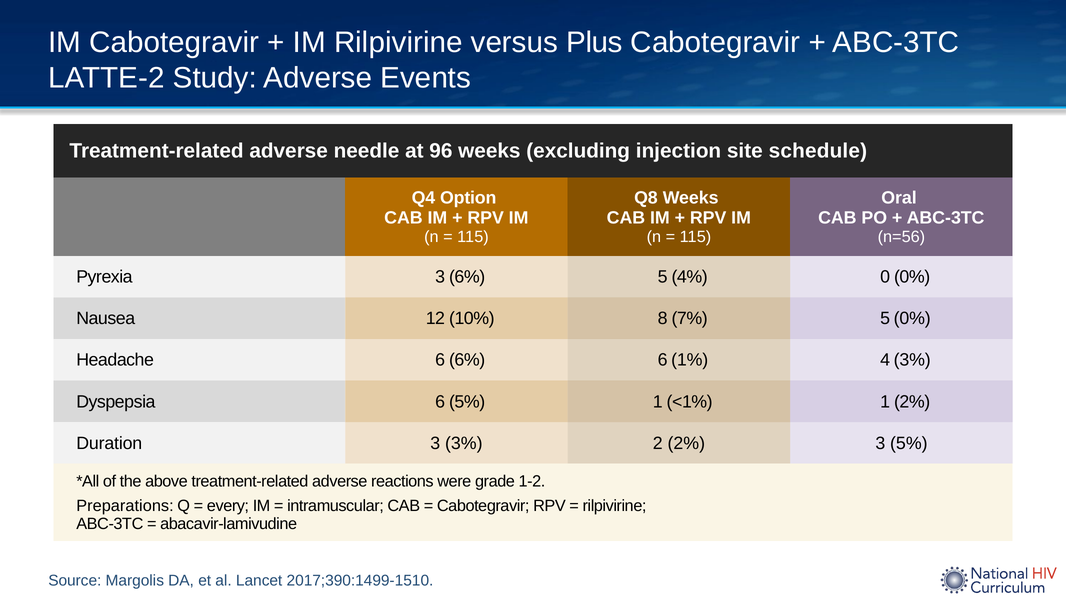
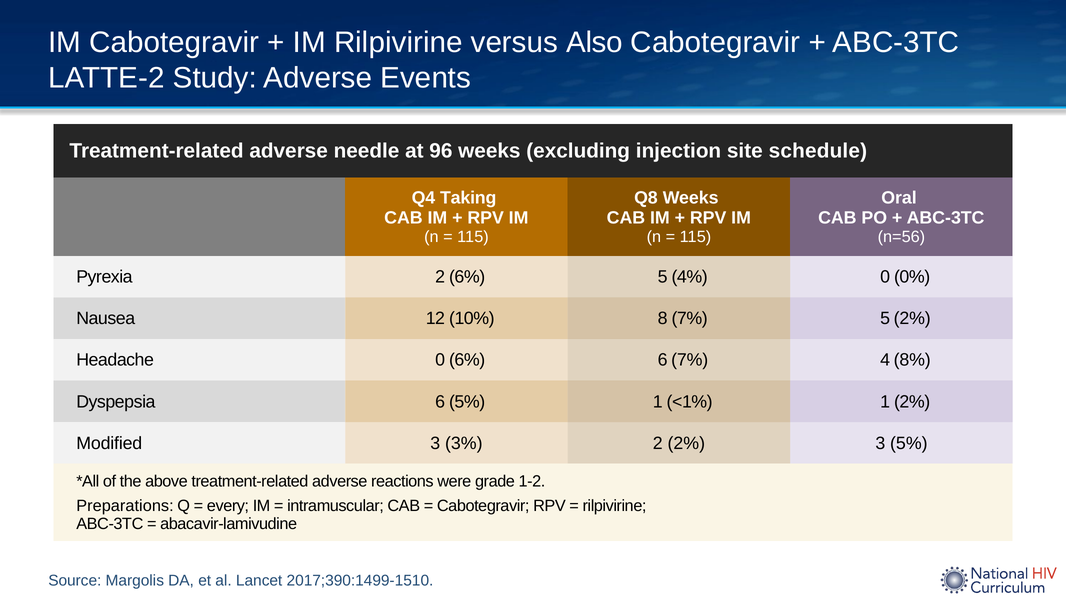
Plus: Plus -> Also
Option: Option -> Taking
Pyrexia 3: 3 -> 2
5 0%: 0% -> 2%
Headache 6: 6 -> 0
6 1%: 1% -> 7%
4 3%: 3% -> 8%
Duration: Duration -> Modified
